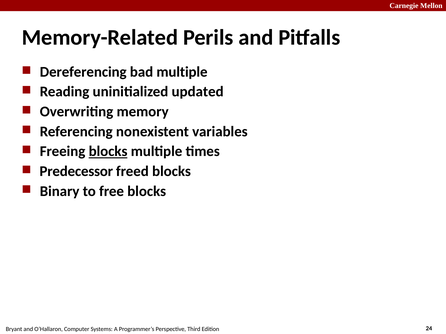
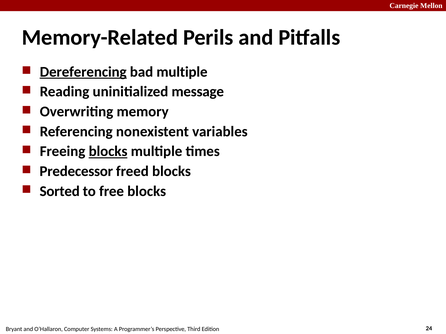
Dereferencing underline: none -> present
updated: updated -> message
Binary: Binary -> Sorted
